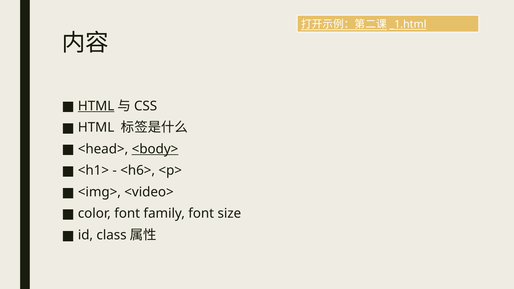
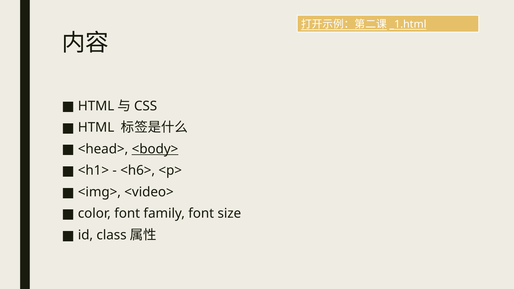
HTML at (96, 106) underline: present -> none
